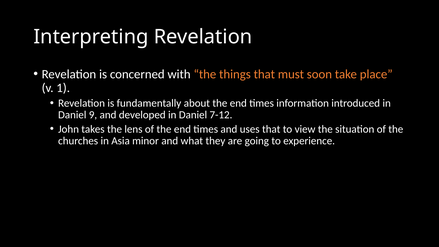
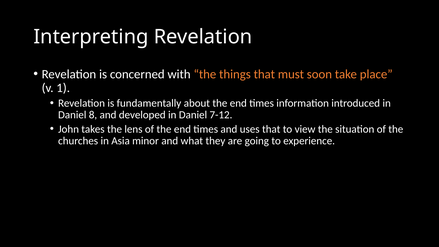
9: 9 -> 8
